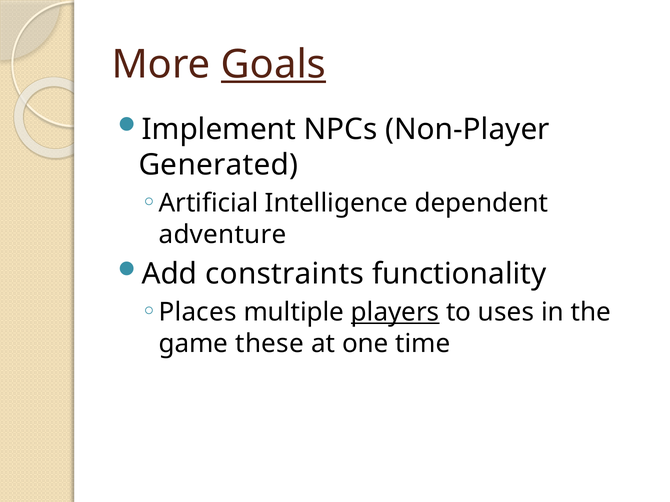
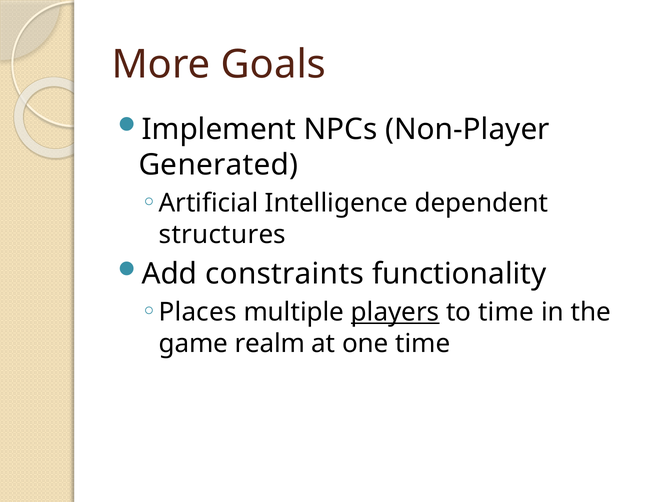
Goals underline: present -> none
adventure: adventure -> structures
to uses: uses -> time
these: these -> realm
